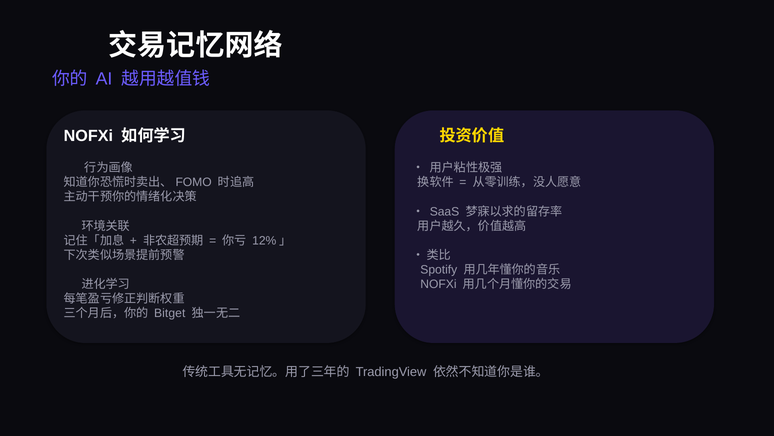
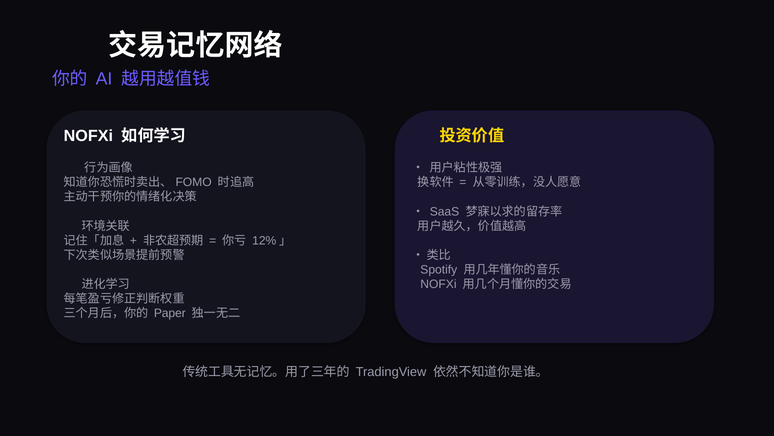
Bitget: Bitget -> Paper
